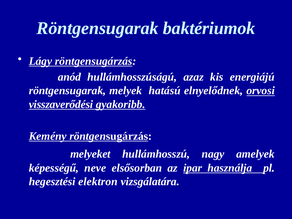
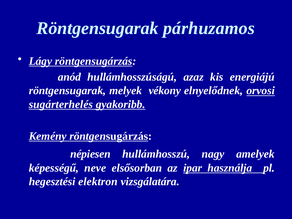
baktériumok: baktériumok -> párhuzamos
hatású: hatású -> vékony
visszaverődési: visszaverődési -> sugárterhelés
melyeket: melyeket -> népiesen
